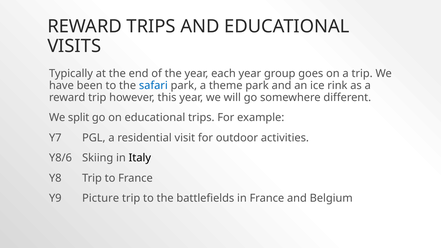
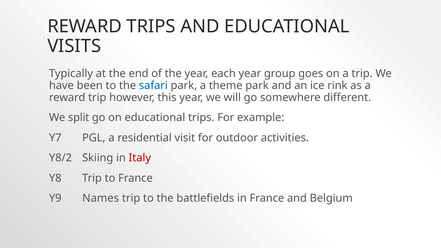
Y8/6: Y8/6 -> Y8/2
Italy colour: black -> red
Picture: Picture -> Names
